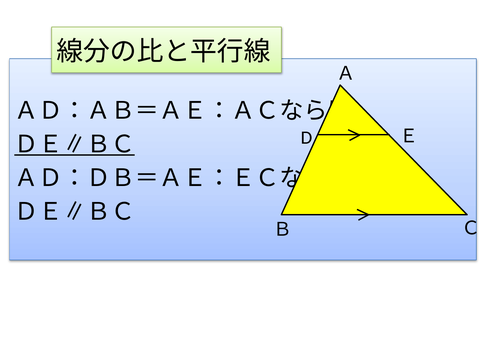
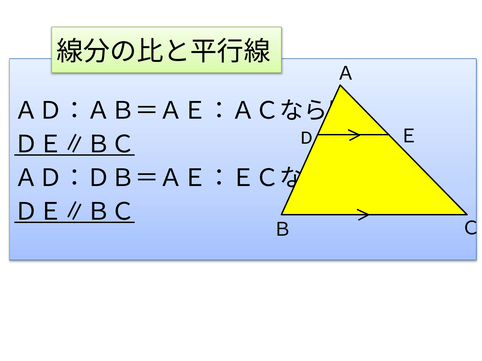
ＤＥ∥ＢＣ at (75, 212) underline: none -> present
